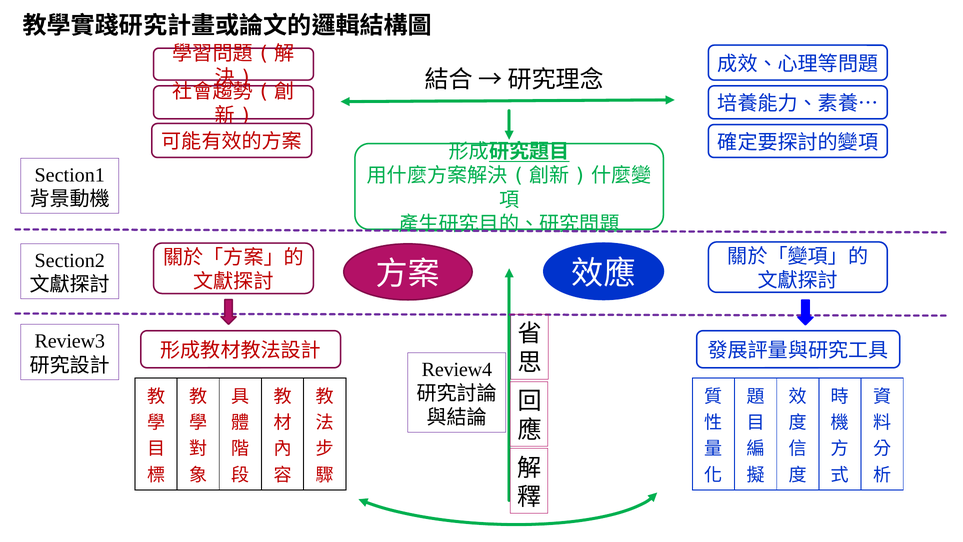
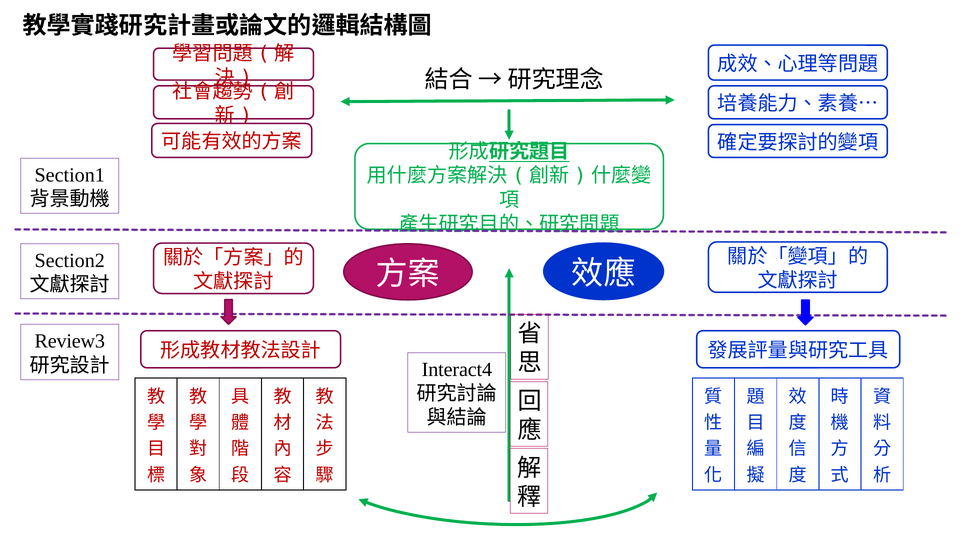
Review4: Review4 -> Interact4
